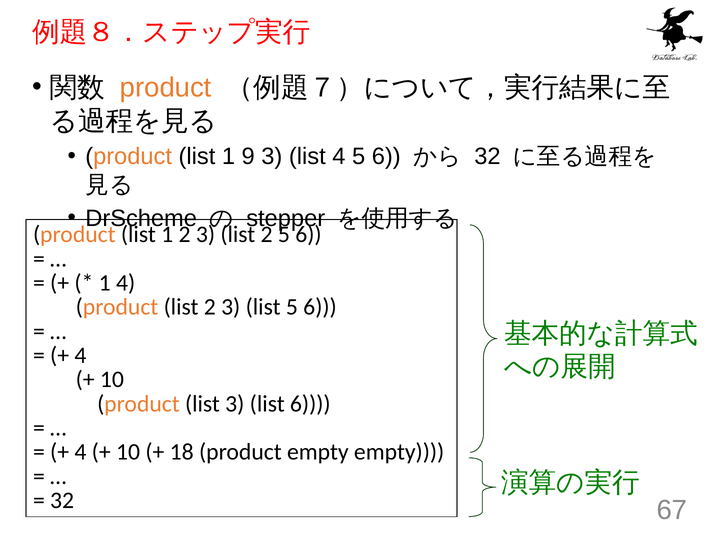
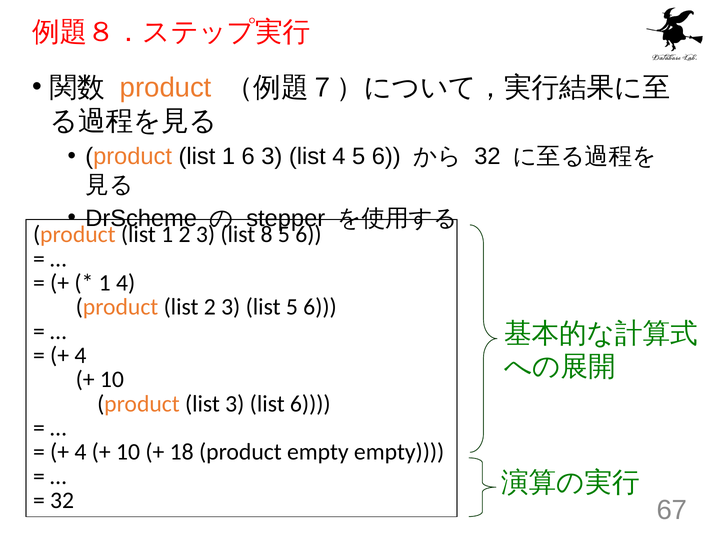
1 9: 9 -> 6
3 list 2: 2 -> 8
